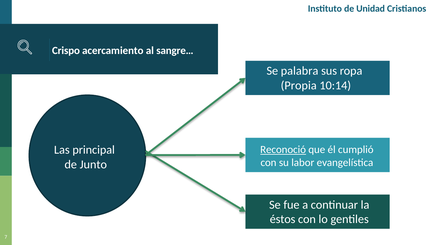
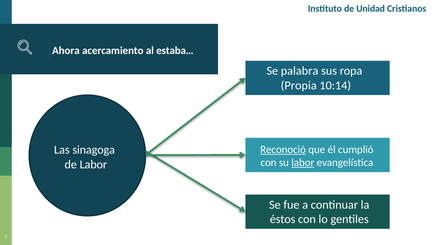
Crispo: Crispo -> Ahora
sangre…: sangre… -> estaba…
principal: principal -> sinagoga
labor at (303, 163) underline: none -> present
de Junto: Junto -> Labor
